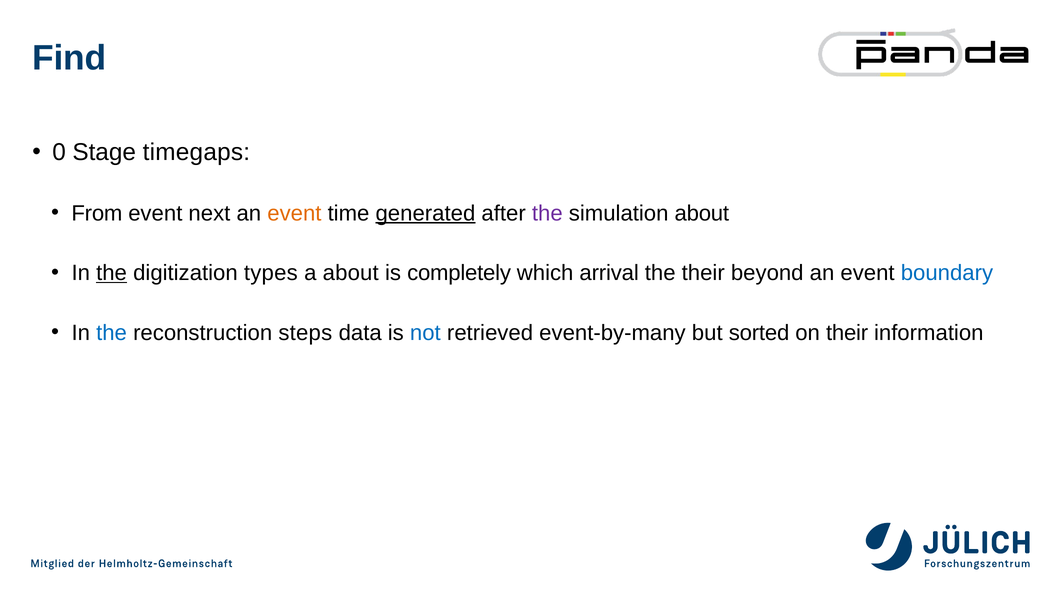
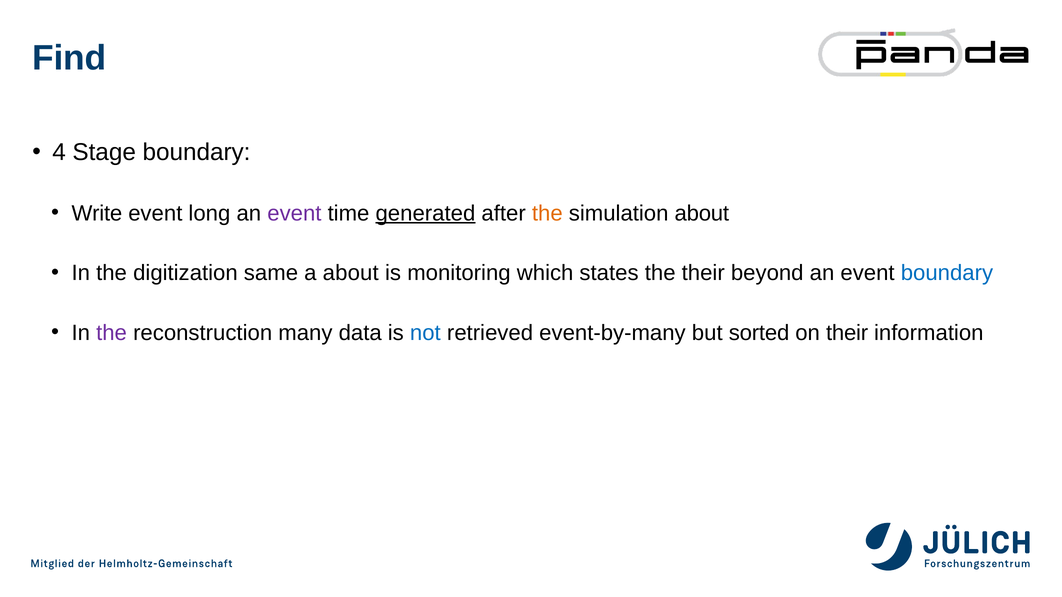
0: 0 -> 4
Stage timegaps: timegaps -> boundary
From: From -> Write
next: next -> long
event at (294, 213) colour: orange -> purple
the at (547, 213) colour: purple -> orange
the at (112, 273) underline: present -> none
types: types -> same
completely: completely -> monitoring
arrival: arrival -> states
the at (112, 333) colour: blue -> purple
steps: steps -> many
